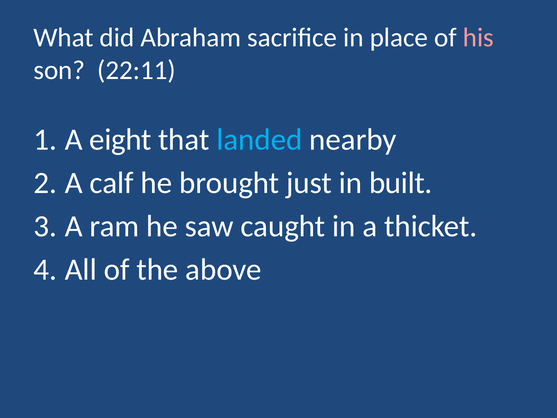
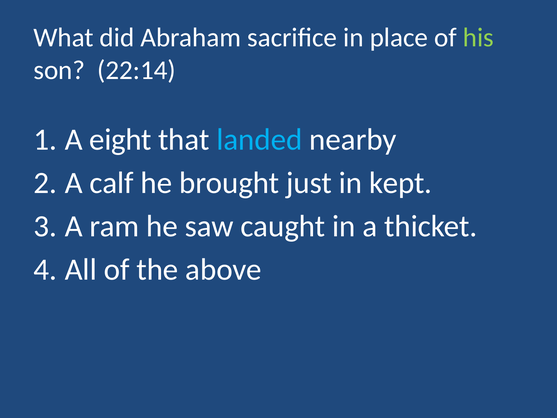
his colour: pink -> light green
22:11: 22:11 -> 22:14
built: built -> kept
